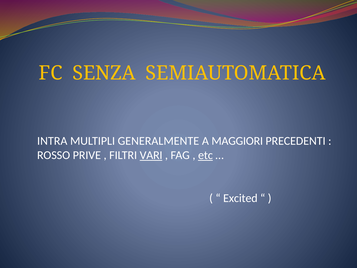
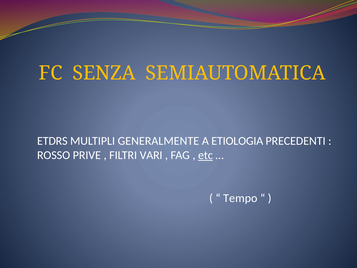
INTRA: INTRA -> ETDRS
MAGGIORI: MAGGIORI -> ETIOLOGIA
VARI underline: present -> none
Excited: Excited -> Tempo
